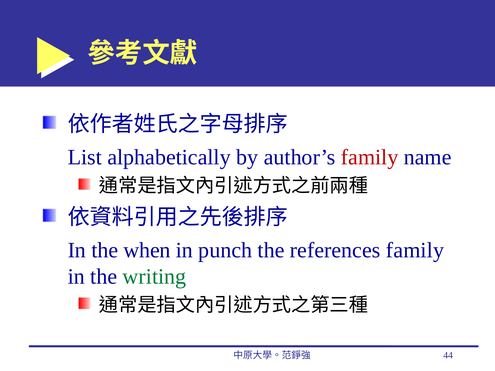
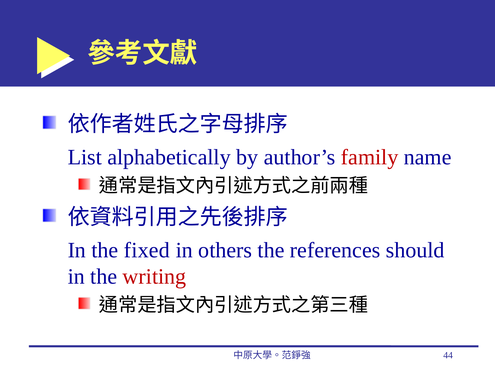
when: when -> fixed
punch: punch -> others
references family: family -> should
writing colour: green -> red
